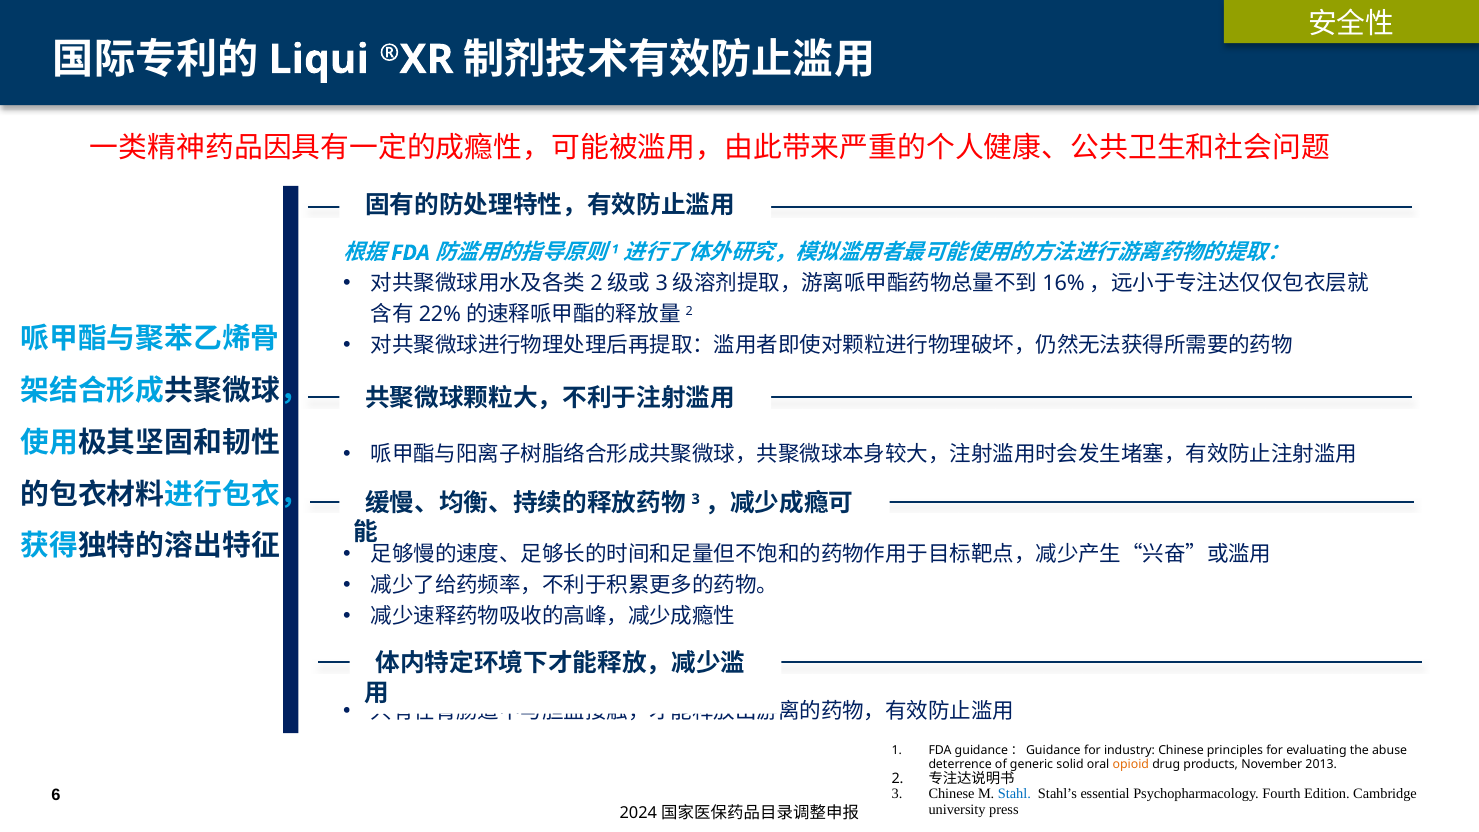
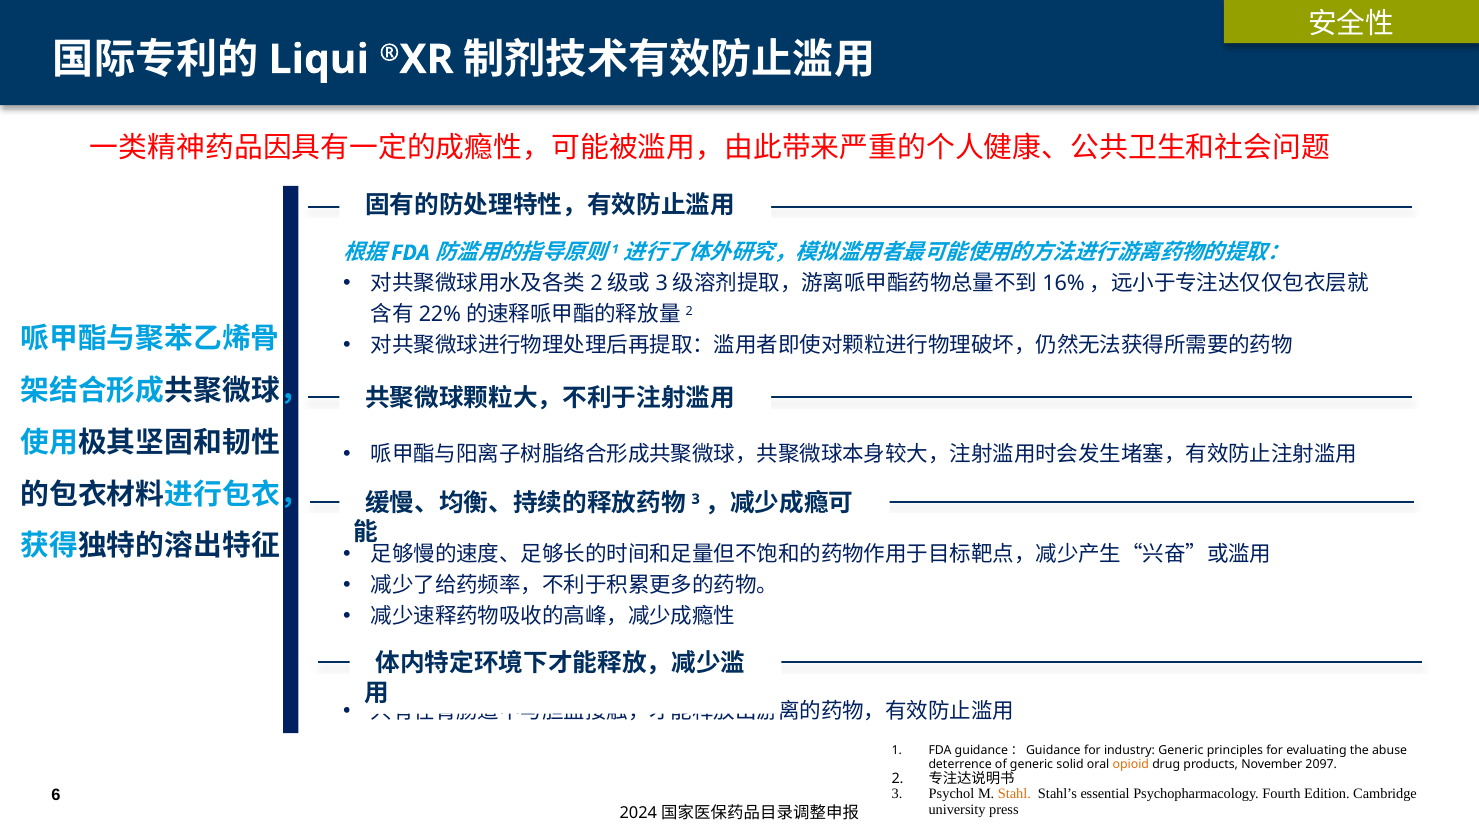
industry Chinese: Chinese -> Generic
2013: 2013 -> 2097
Chinese at (952, 794): Chinese -> Psychol
Stahl colour: blue -> orange
